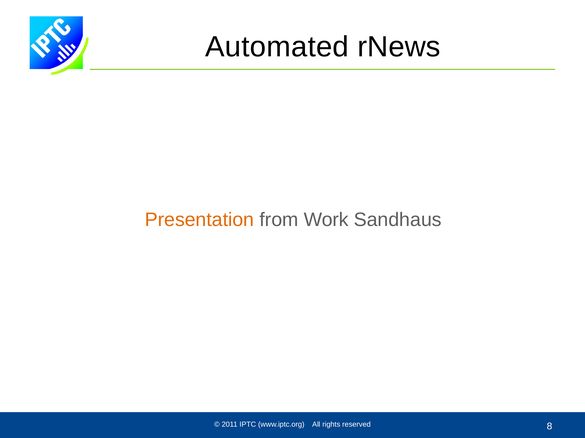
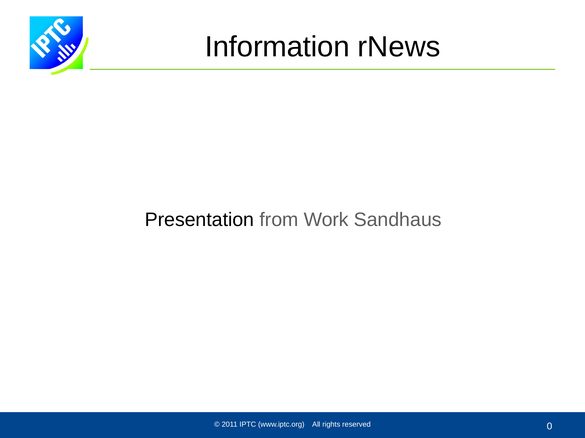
Automated: Automated -> Information
Presentation colour: orange -> black
8: 8 -> 0
